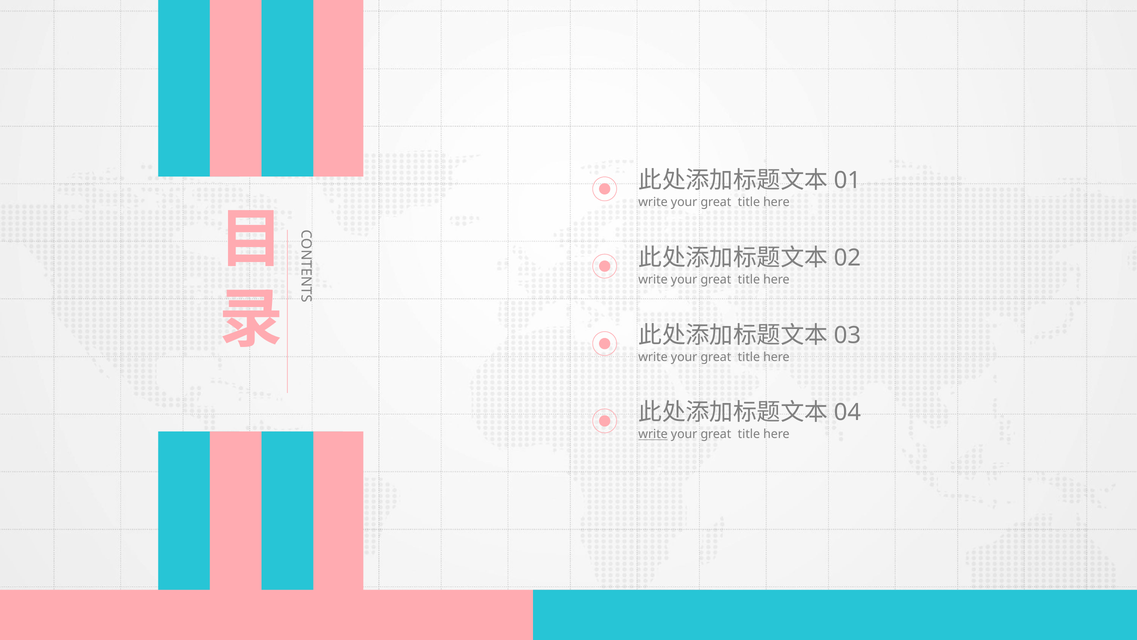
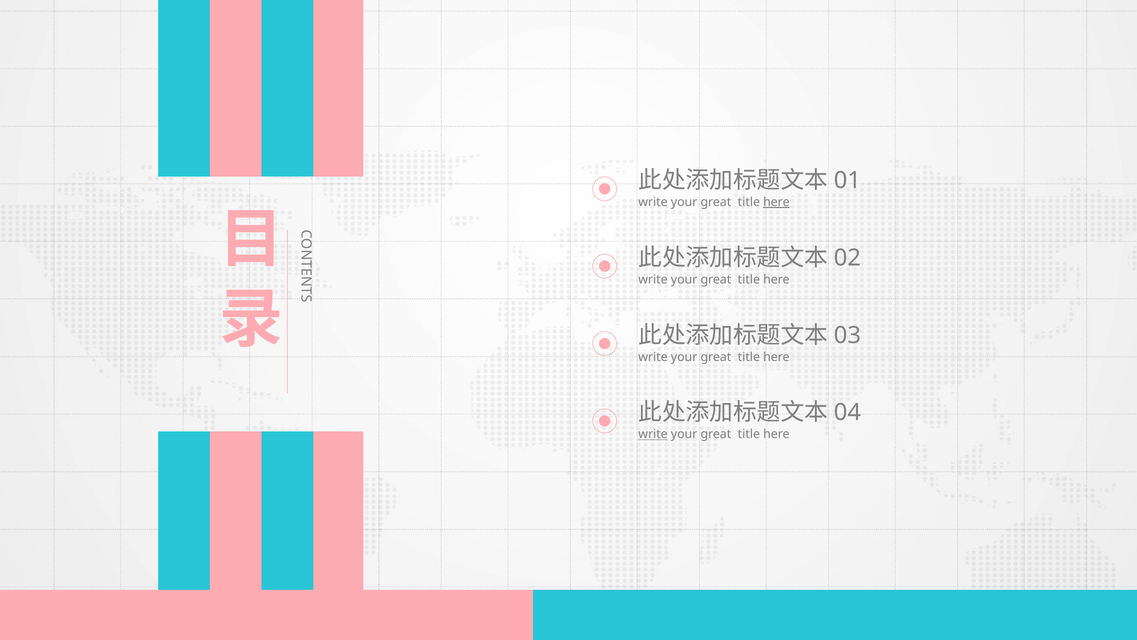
here at (776, 202) underline: none -> present
